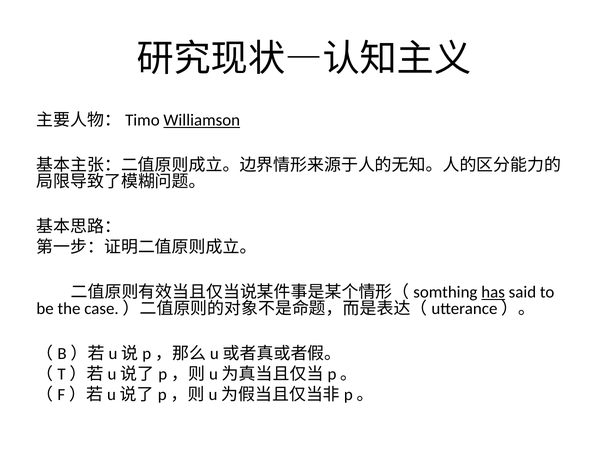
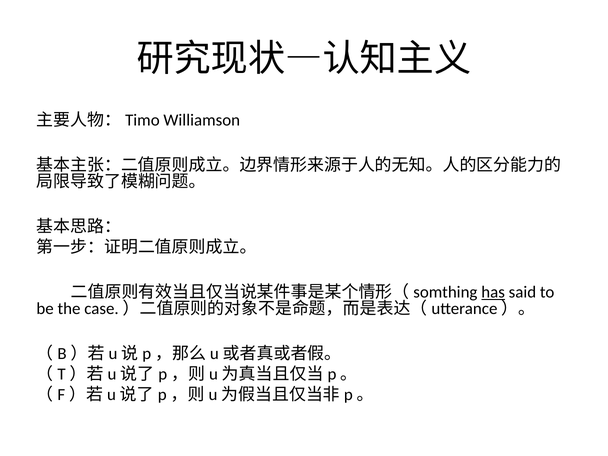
Williamson underline: present -> none
